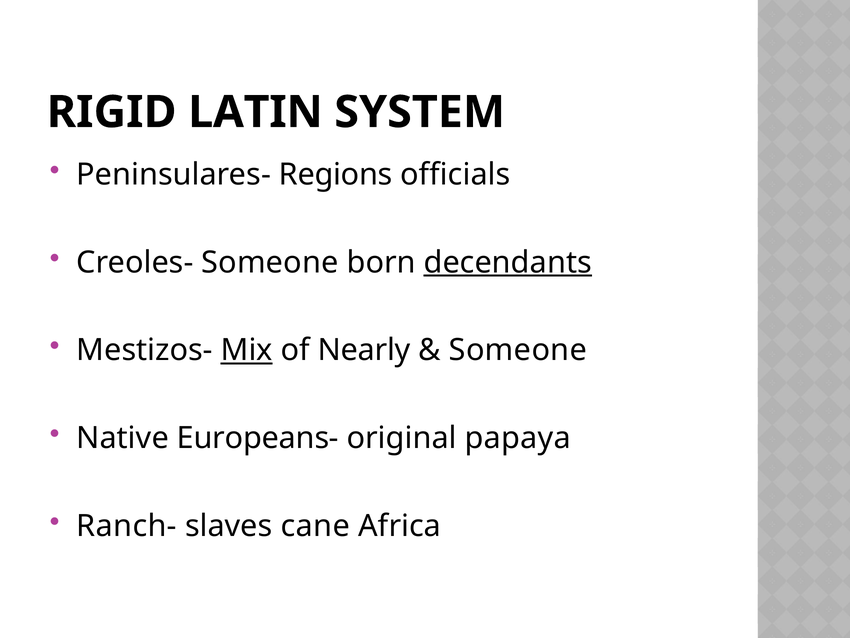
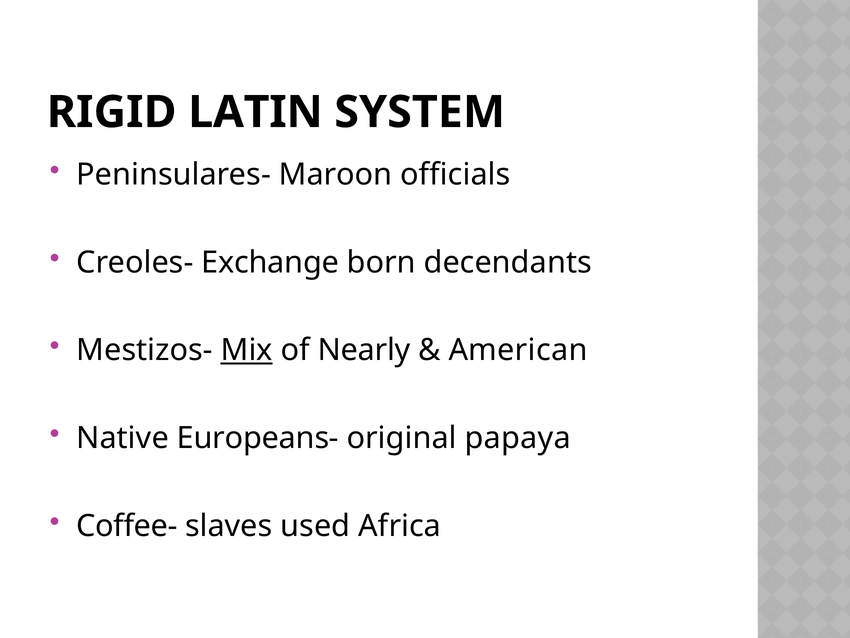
Regions: Regions -> Maroon
Creoles- Someone: Someone -> Exchange
decendants underline: present -> none
Someone at (518, 350): Someone -> American
Ranch-: Ranch- -> Coffee-
cane: cane -> used
